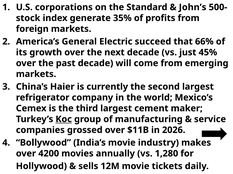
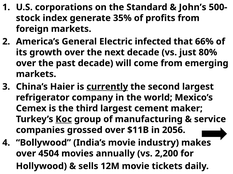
succeed: succeed -> infected
45%: 45% -> 80%
currently underline: none -> present
2026: 2026 -> 2056
4200: 4200 -> 4504
1,280: 1,280 -> 2,200
